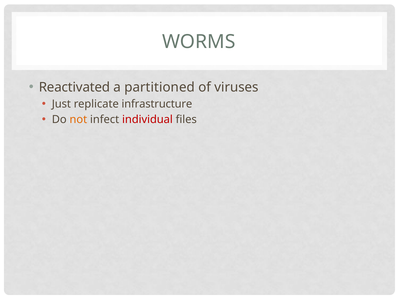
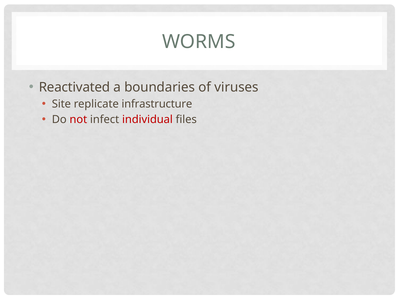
partitioned: partitioned -> boundaries
Just: Just -> Site
not colour: orange -> red
